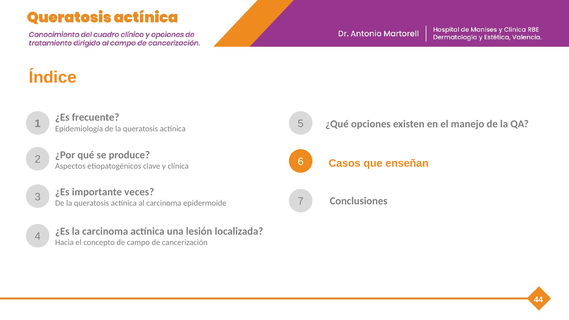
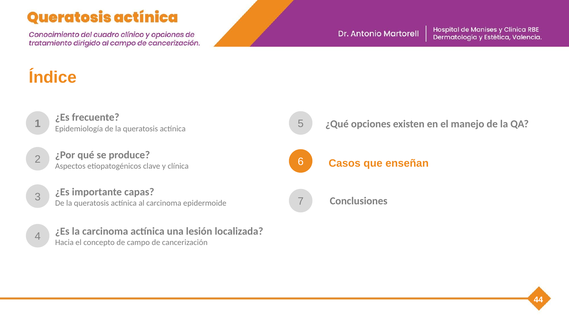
veces: veces -> capas
